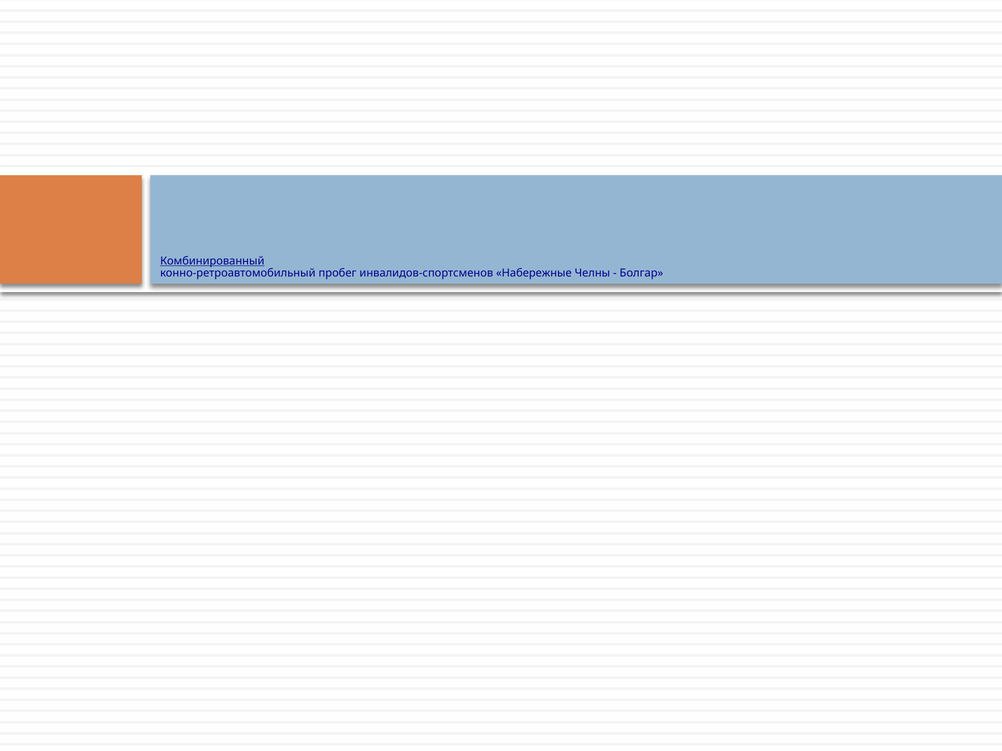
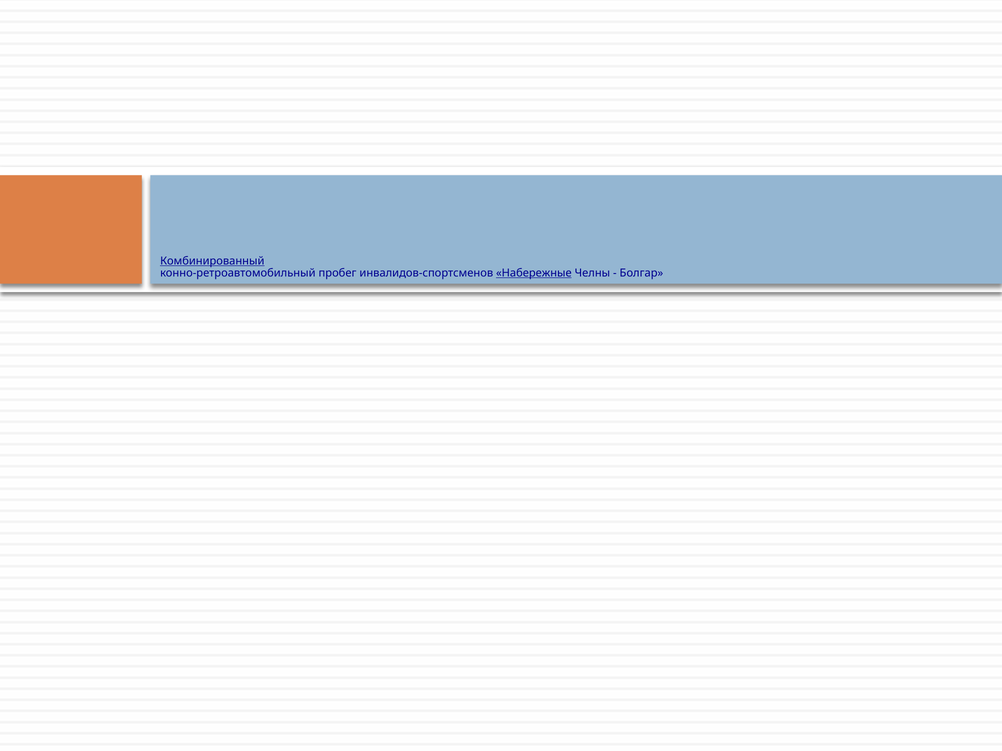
Набережные underline: none -> present
